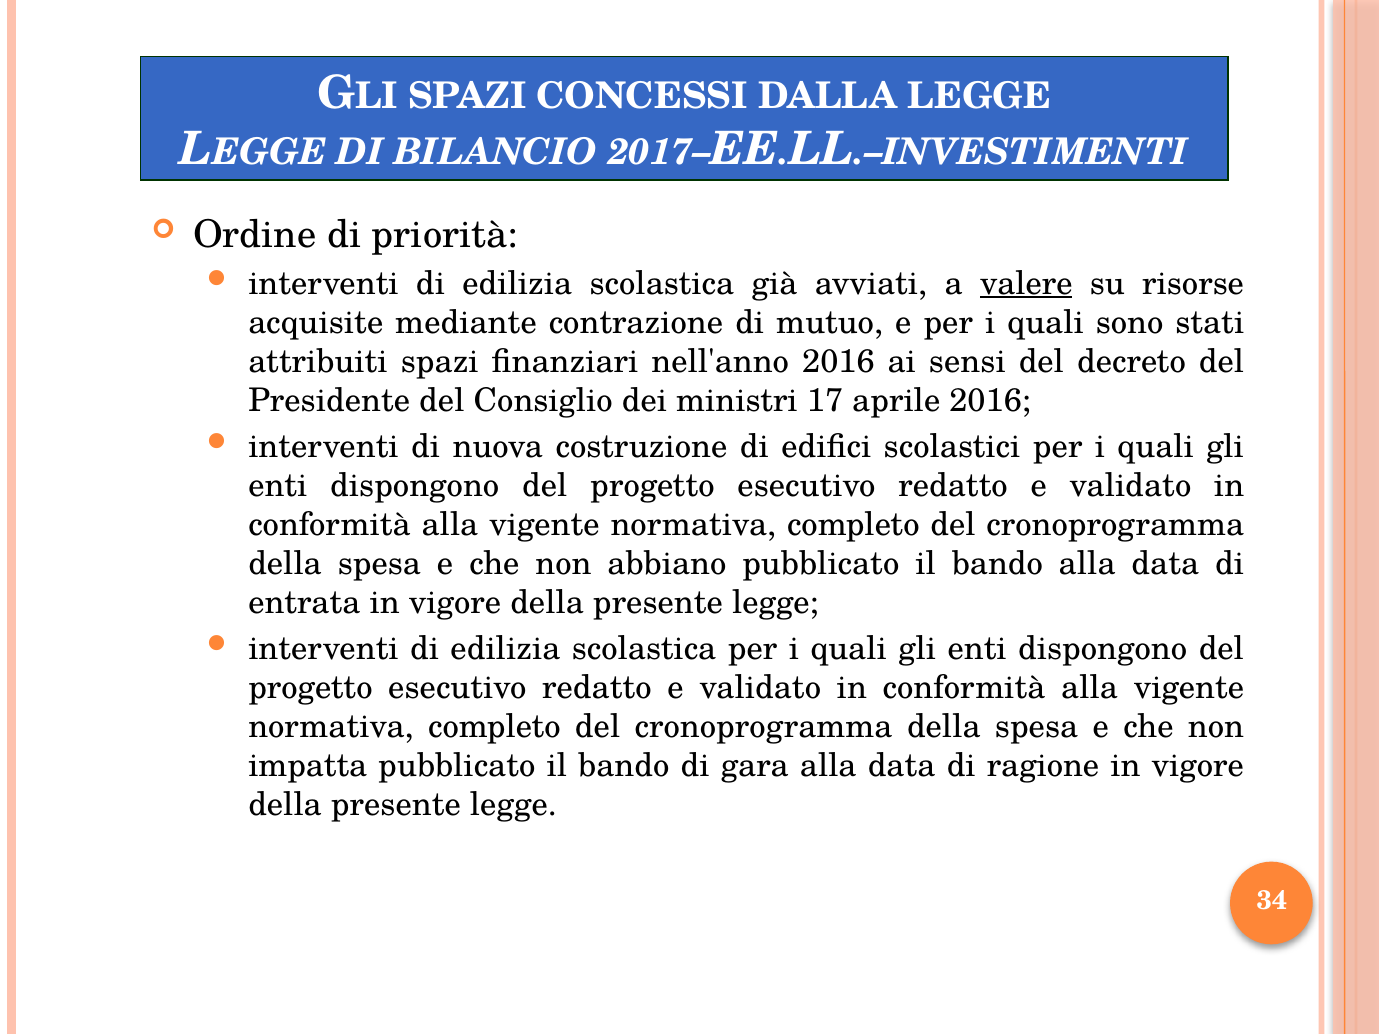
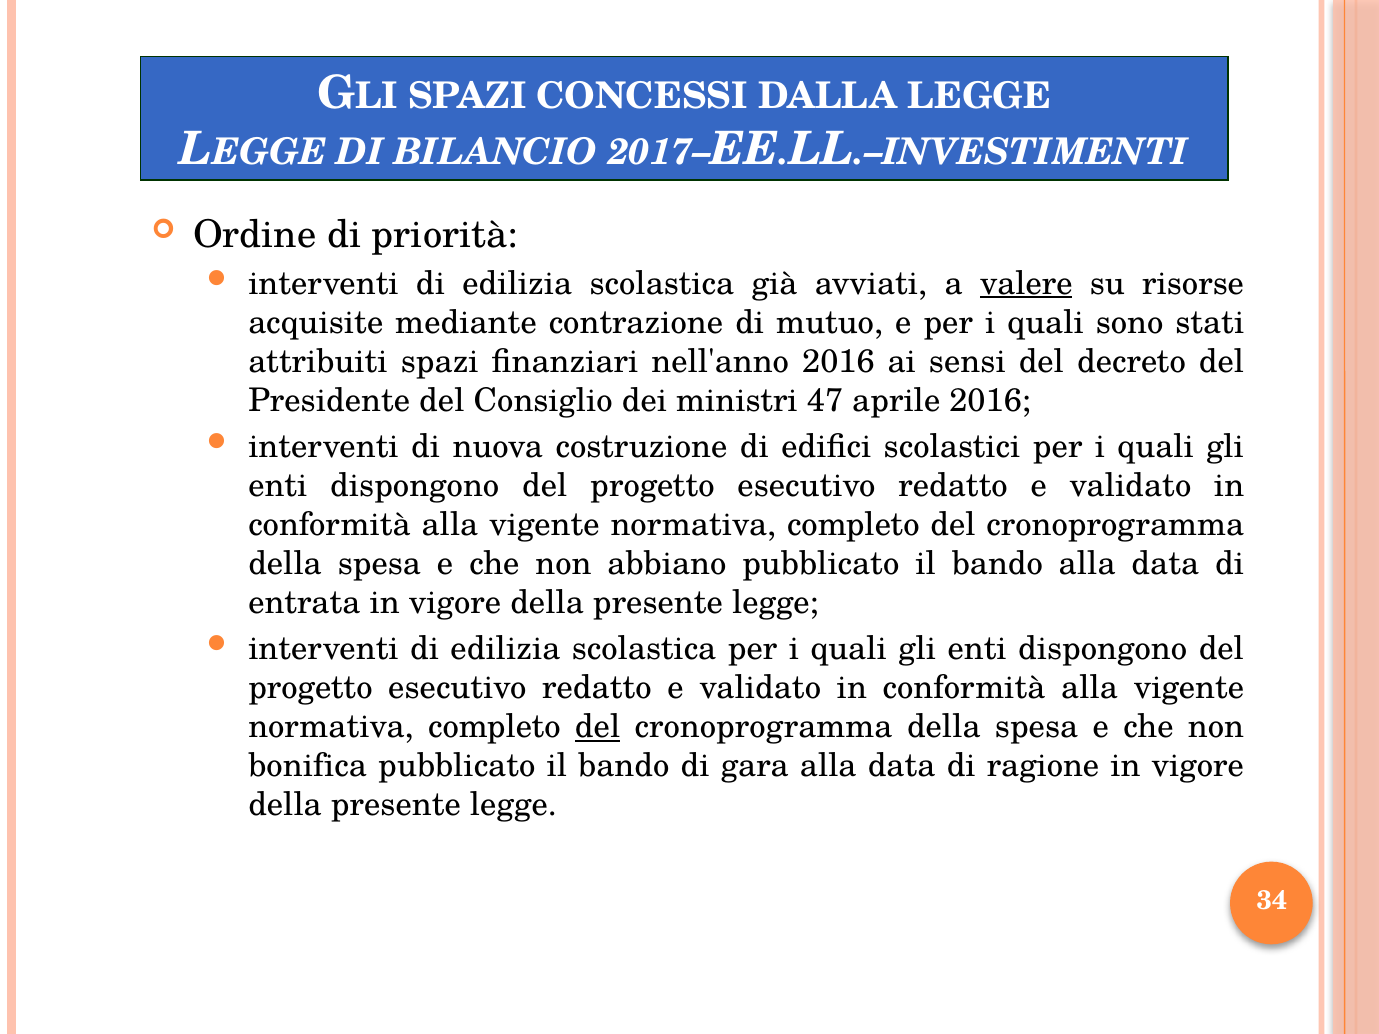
17: 17 -> 47
del at (598, 727) underline: none -> present
impatta: impatta -> bonifica
